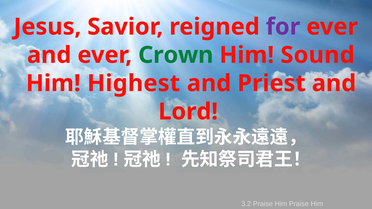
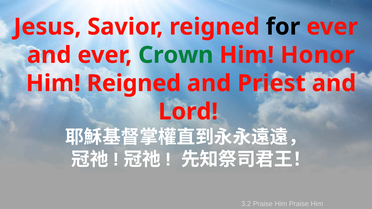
for colour: purple -> black
Sound: Sound -> Honor
Him Highest: Highest -> Reigned
